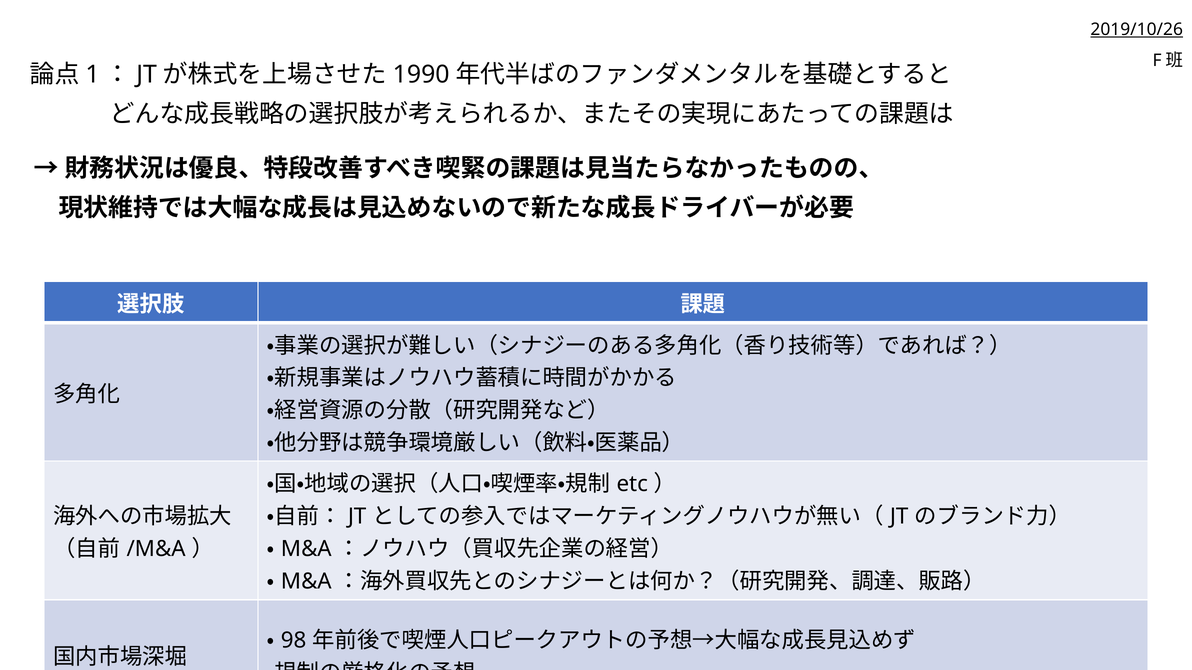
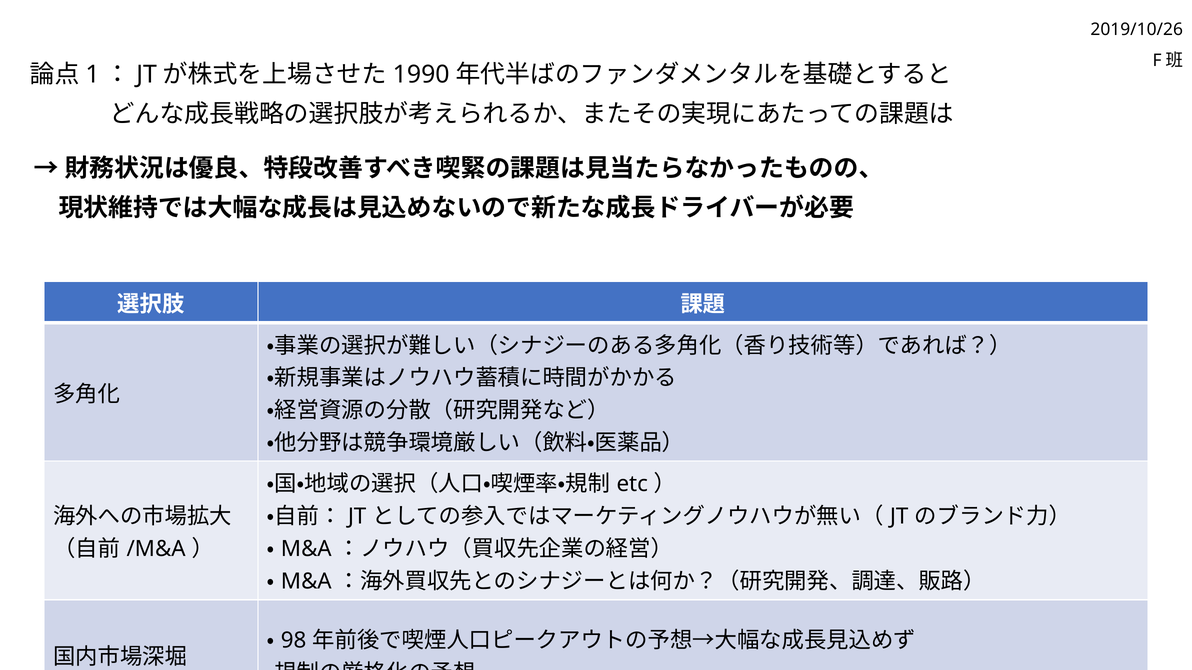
2019/10/26 underline: present -> none
